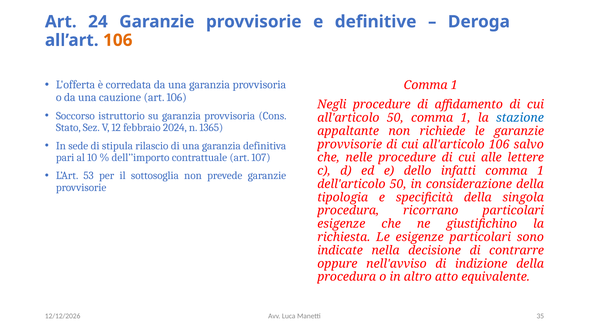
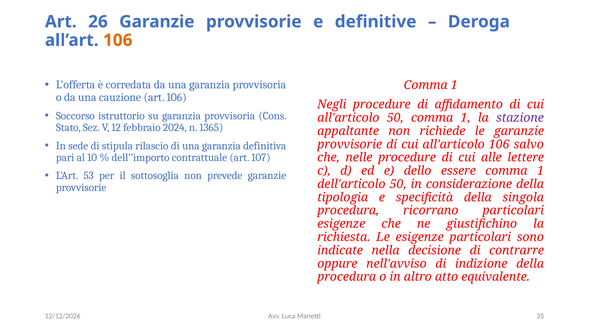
24: 24 -> 26
stazione colour: blue -> purple
infatti: infatti -> essere
